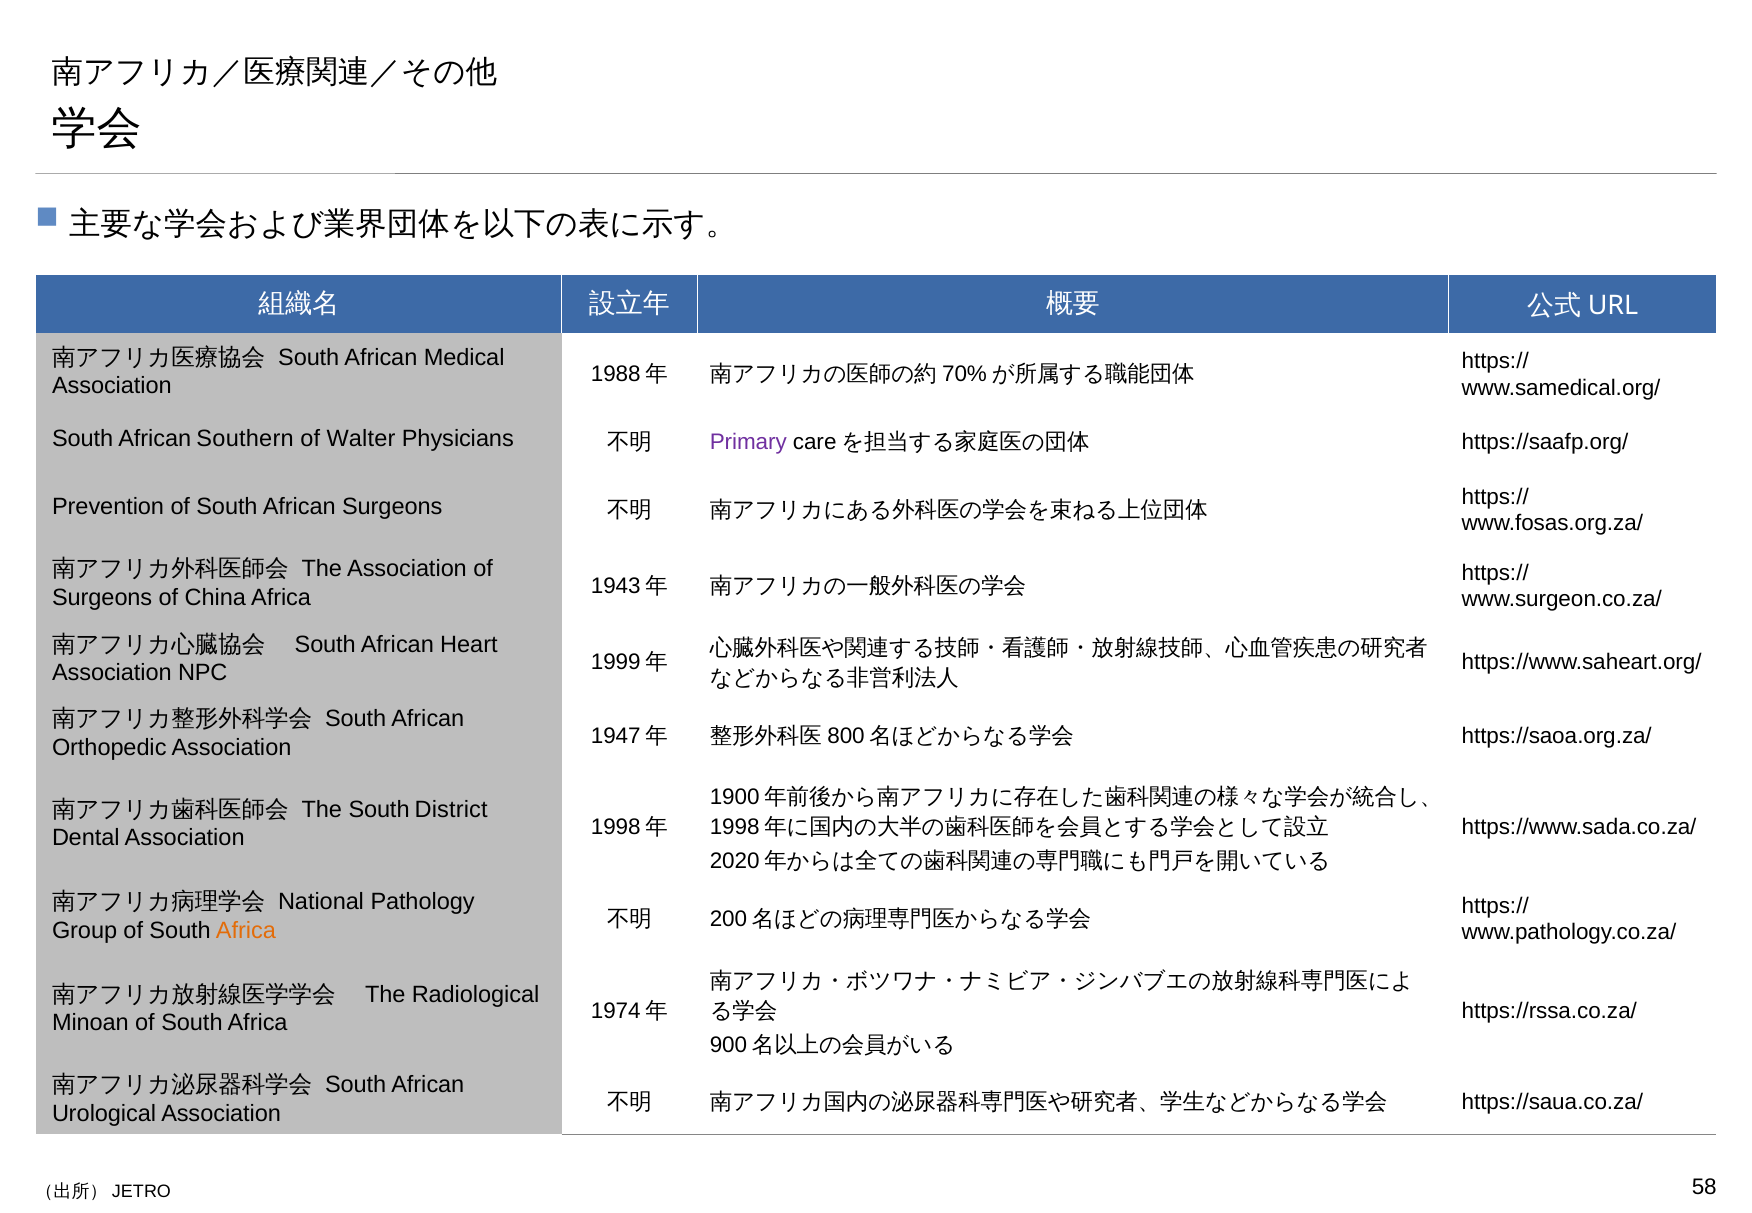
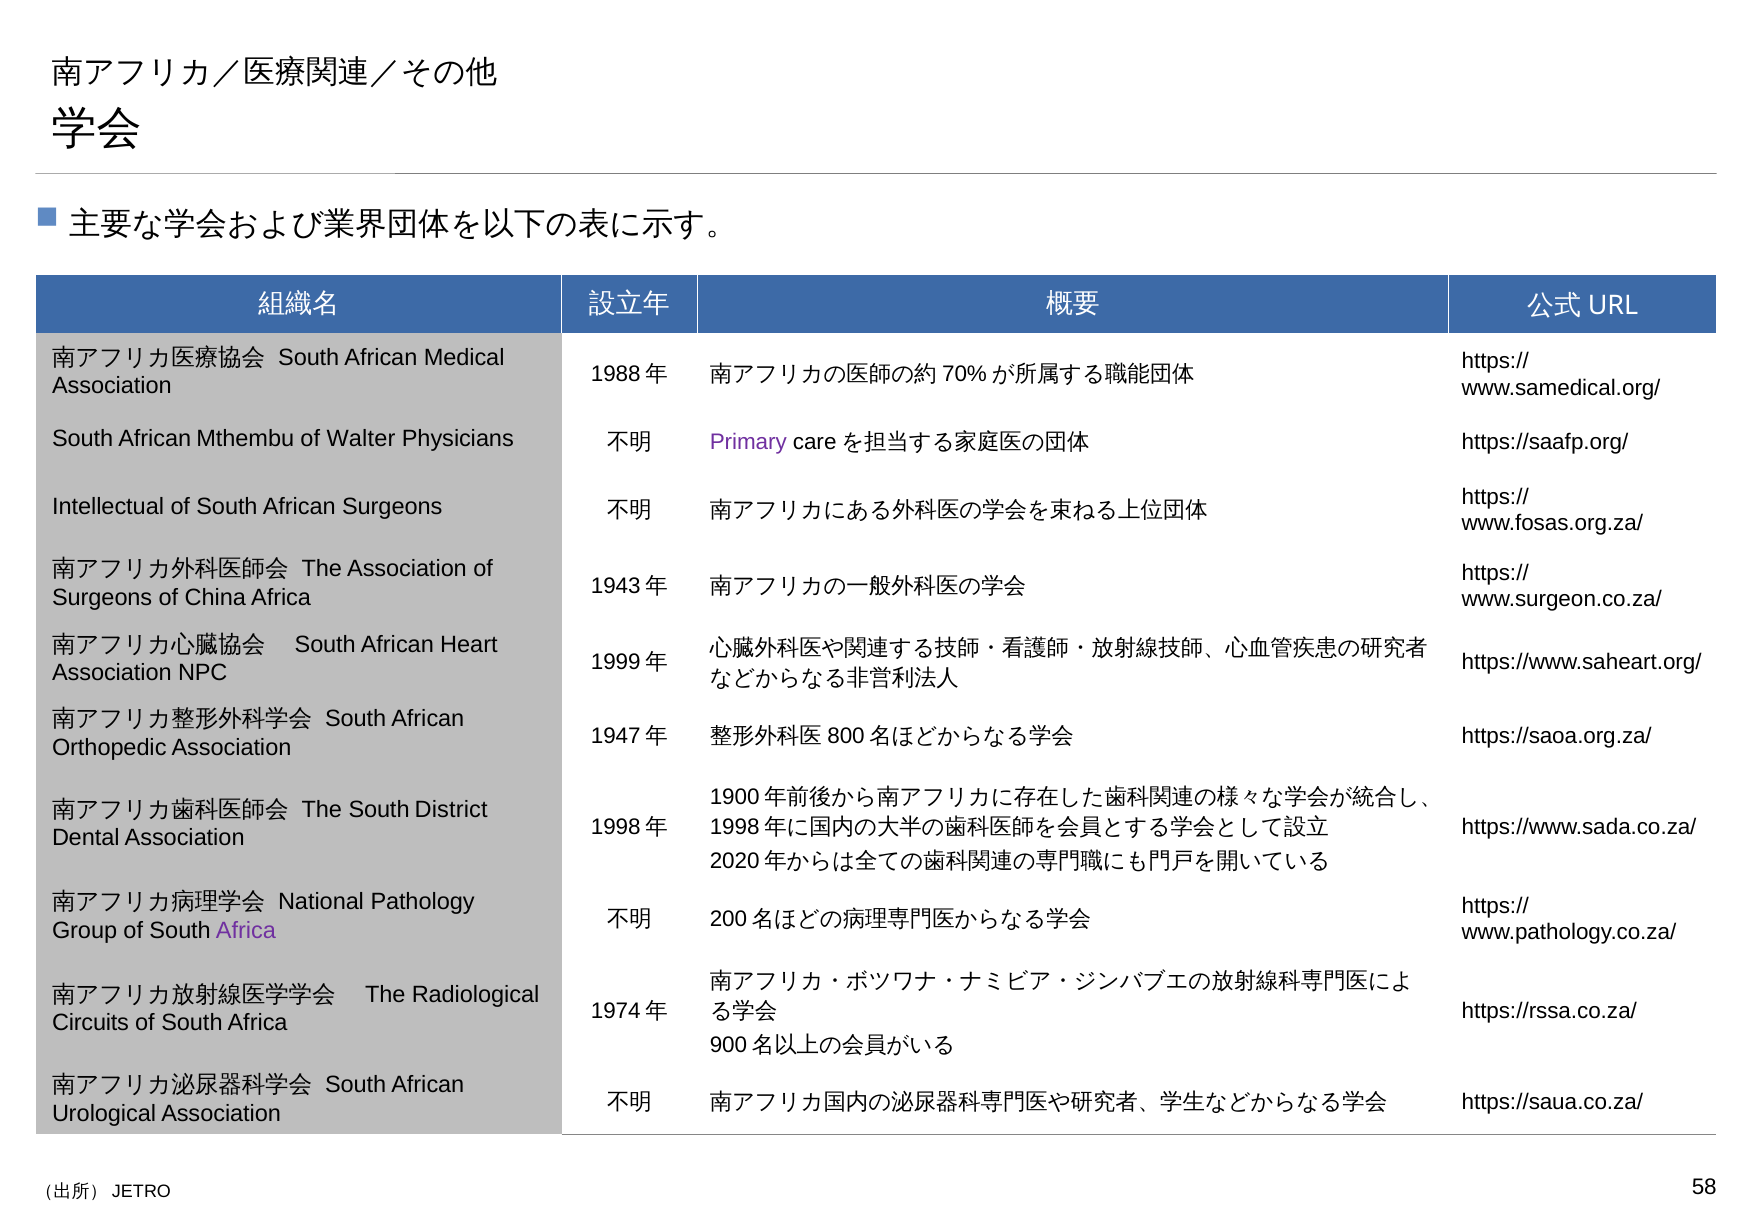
Southern: Southern -> Mthembu
Prevention: Prevention -> Intellectual
Africa at (246, 930) colour: orange -> purple
Minoan: Minoan -> Circuits
